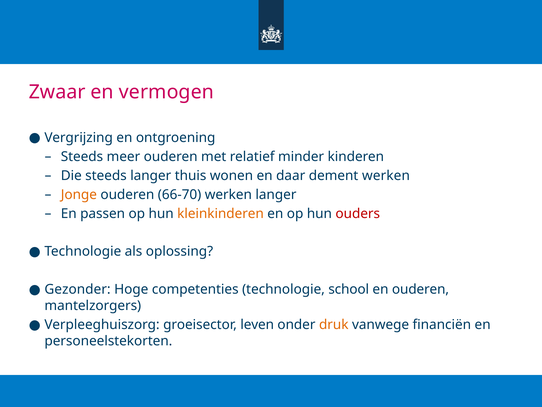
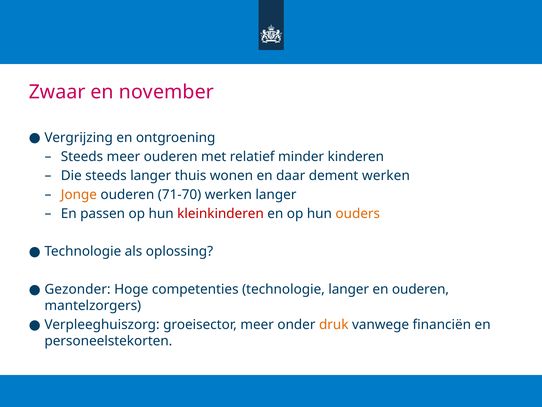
vermogen: vermogen -> november
66-70: 66-70 -> 71-70
kleinkinderen colour: orange -> red
ouders colour: red -> orange
technologie school: school -> langer
groeisector leven: leven -> meer
